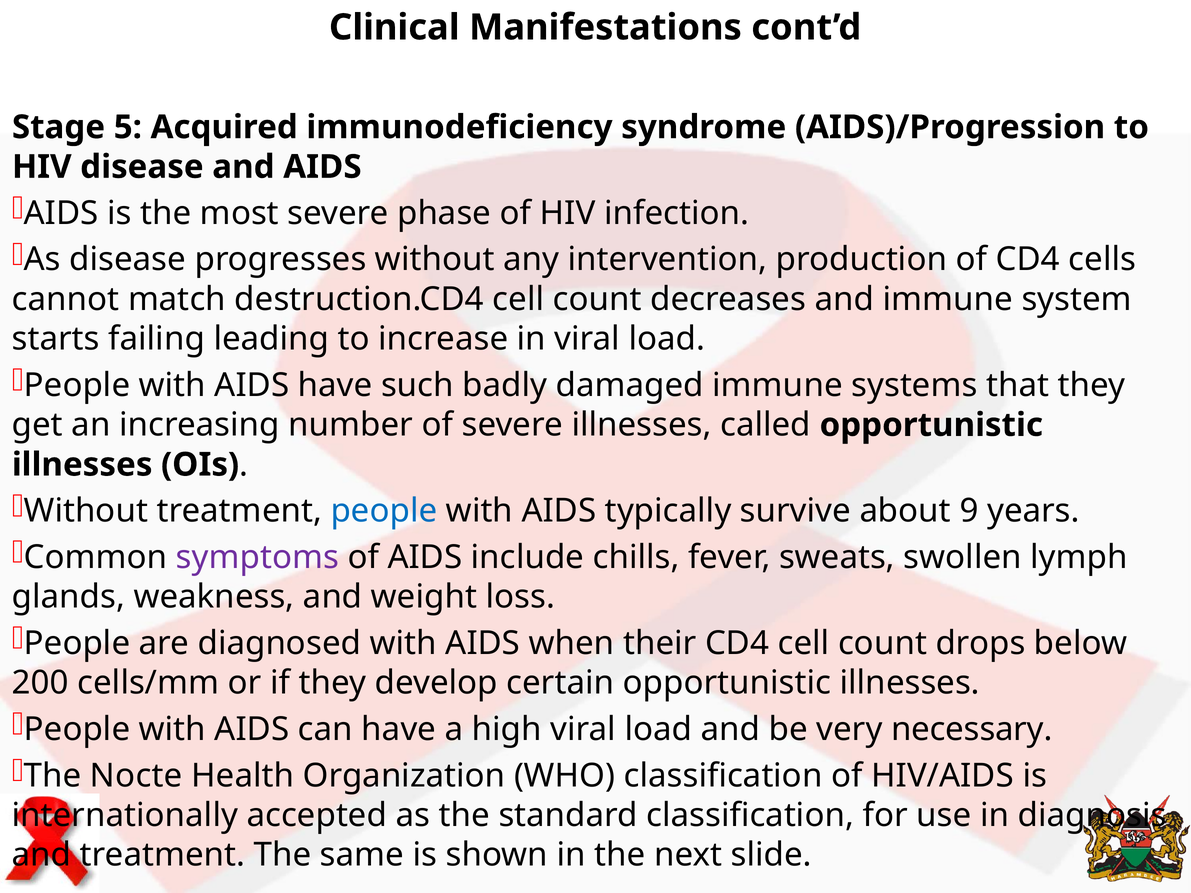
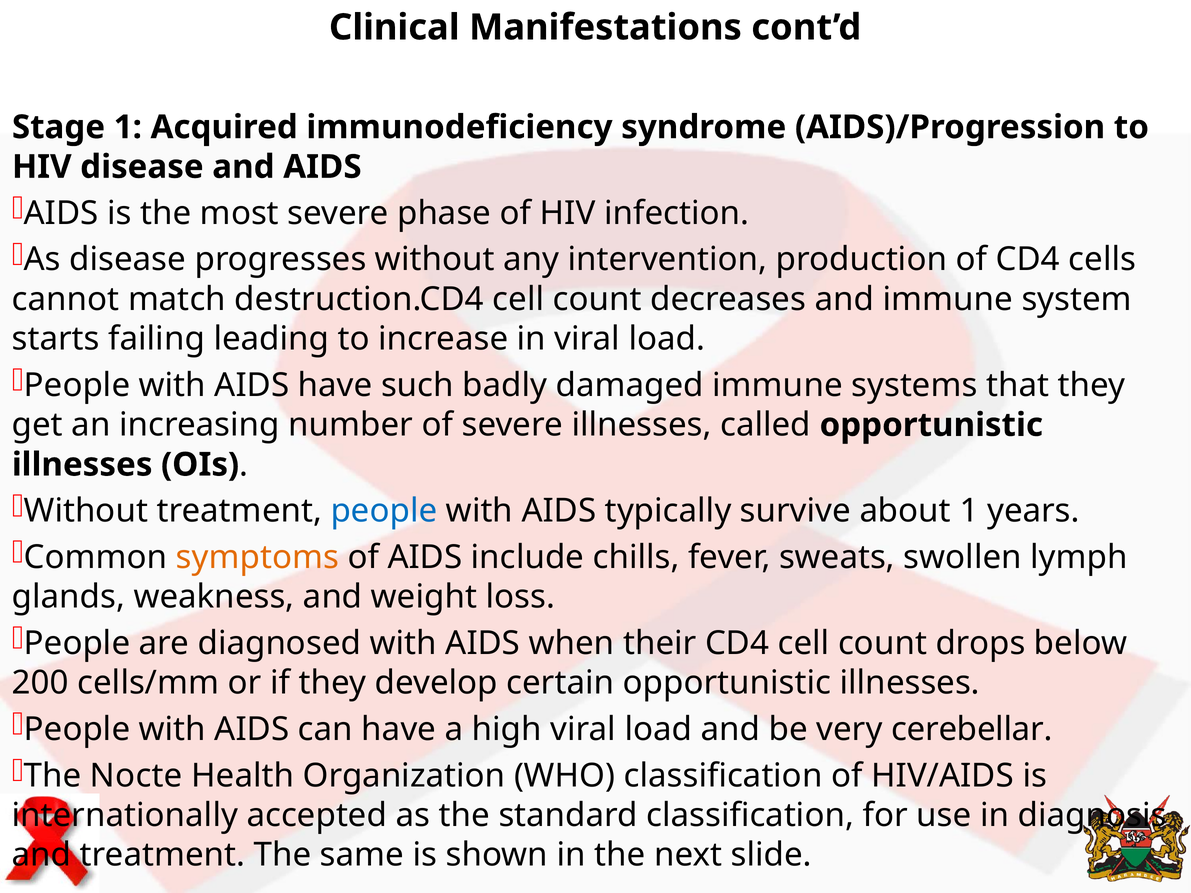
Stage 5: 5 -> 1
about 9: 9 -> 1
symptoms colour: purple -> orange
necessary: necessary -> cerebellar
